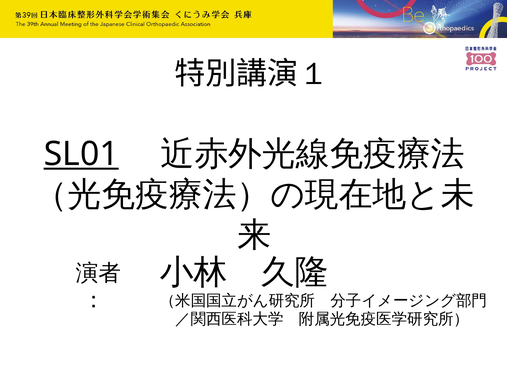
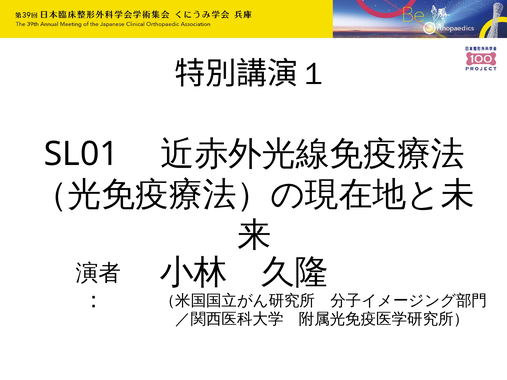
SL01 underline: present -> none
